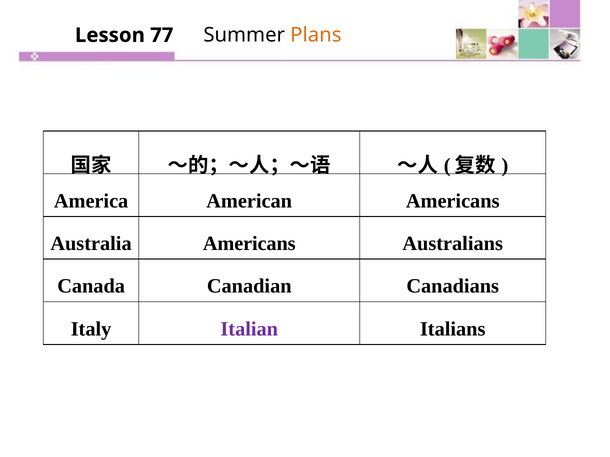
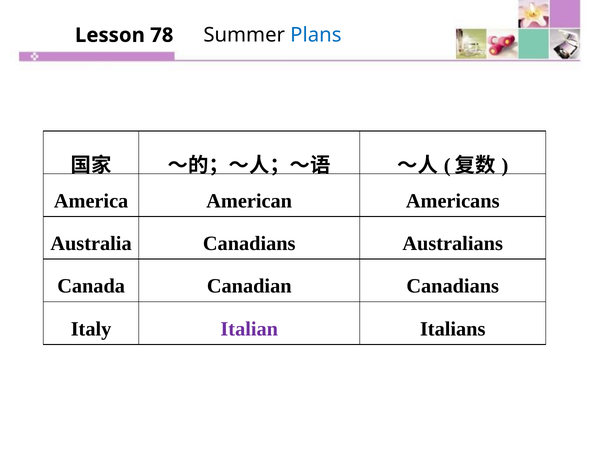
77: 77 -> 78
Plans colour: orange -> blue
Australia Americans: Americans -> Canadians
